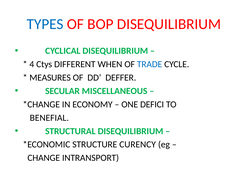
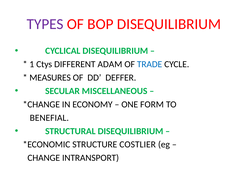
TYPES colour: blue -> purple
4: 4 -> 1
WHEN: WHEN -> ADAM
DEFICI: DEFICI -> FORM
CURENCY: CURENCY -> COSTLIER
